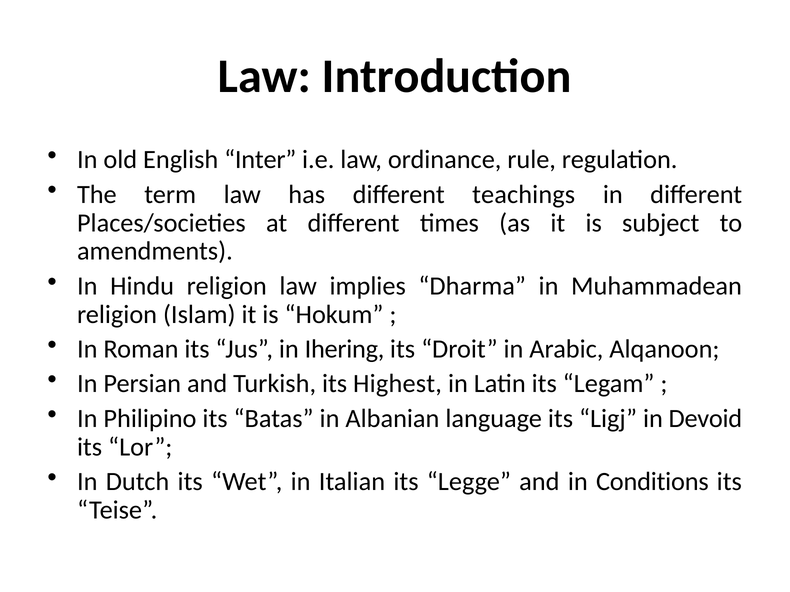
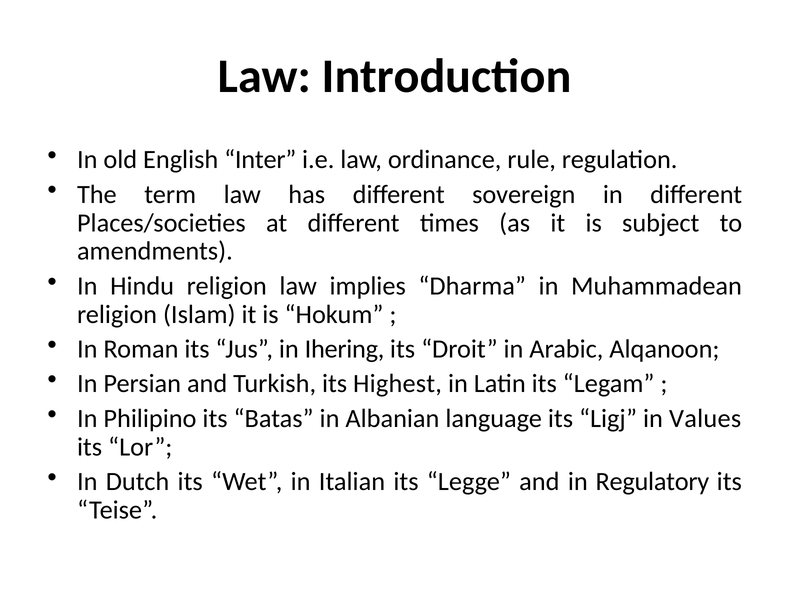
teachings: teachings -> sovereign
Devoid: Devoid -> Values
Conditions: Conditions -> Regulatory
